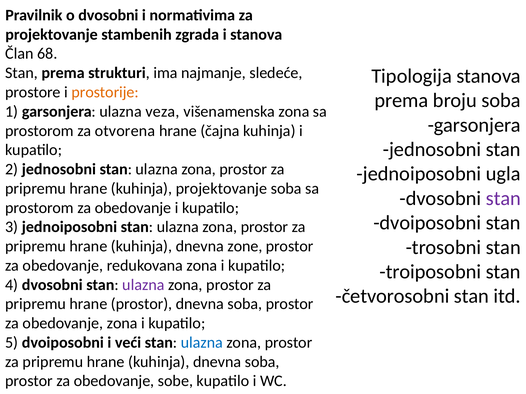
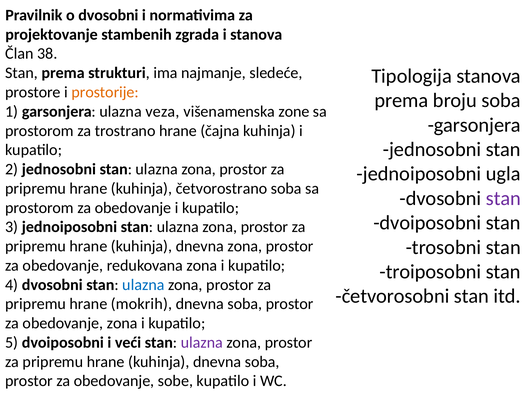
68: 68 -> 38
višenamenska zona: zona -> zone
otvorena: otvorena -> trostrano
kuhinja projektovanje: projektovanje -> četvorostrano
dnevna zone: zone -> zona
ulazna at (143, 285) colour: purple -> blue
hrane prostor: prostor -> mokrih
ulazna at (202, 343) colour: blue -> purple
